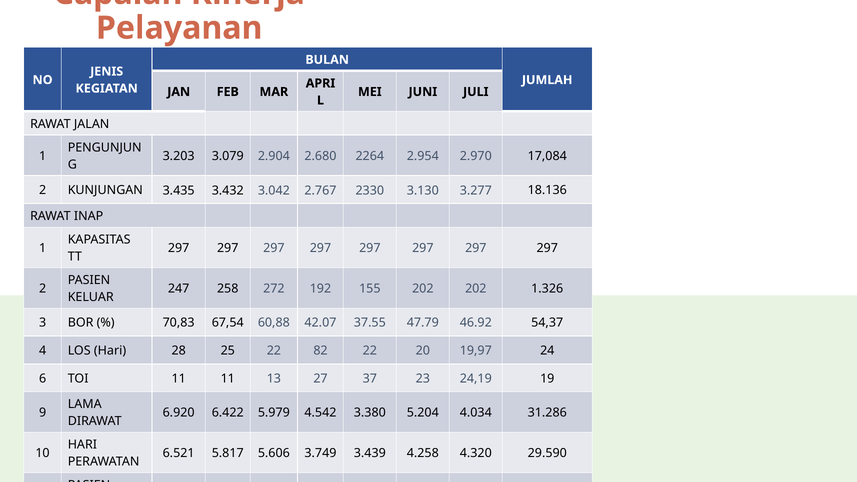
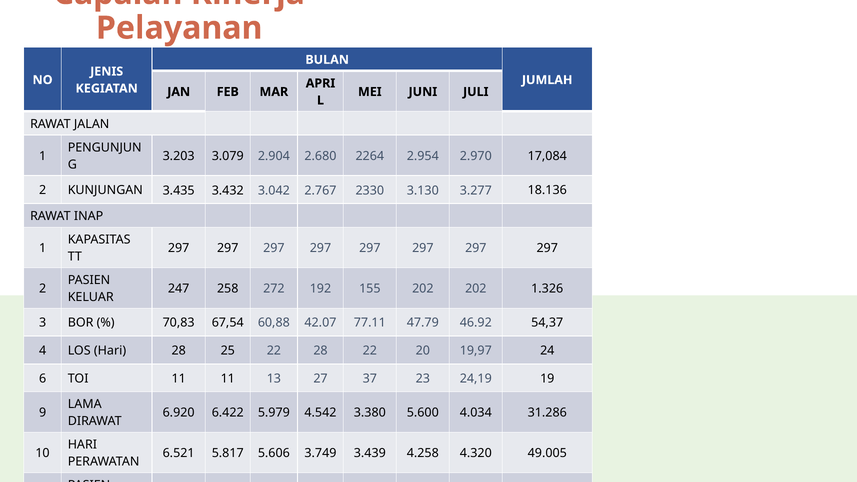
37.55: 37.55 -> 77.11
22 82: 82 -> 28
5.204: 5.204 -> 5.600
29.590: 29.590 -> 49.005
